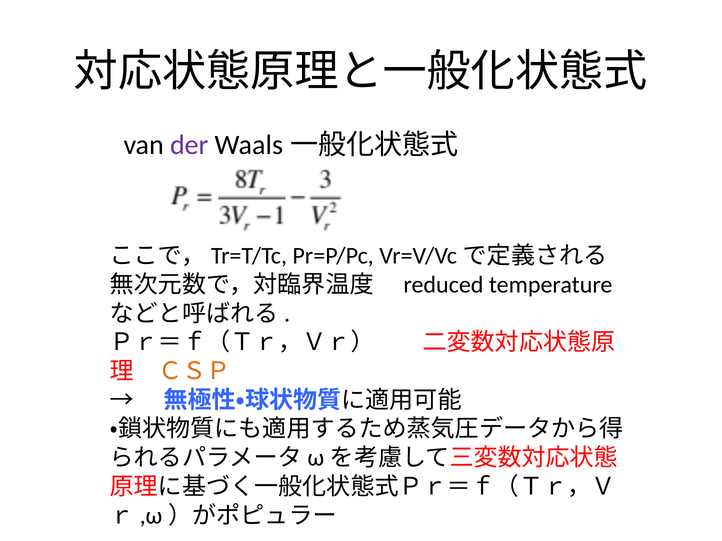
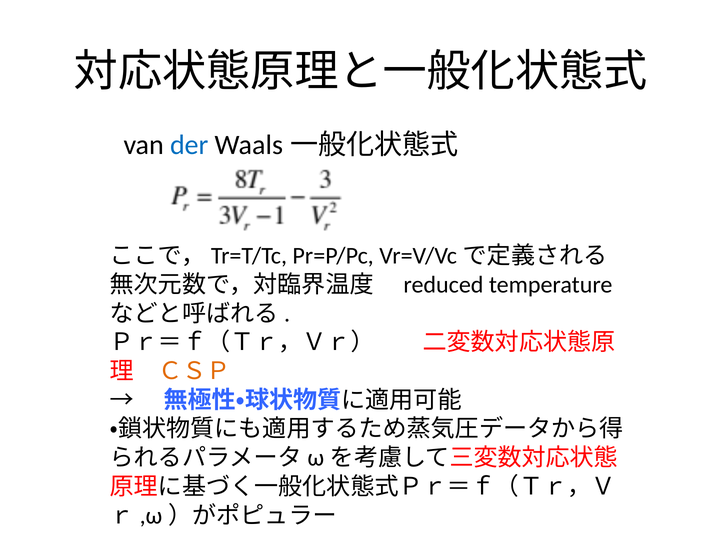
der colour: purple -> blue
